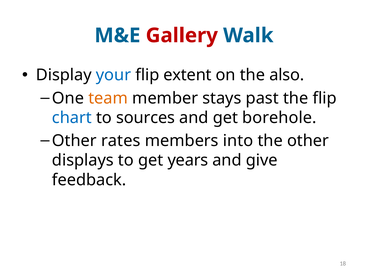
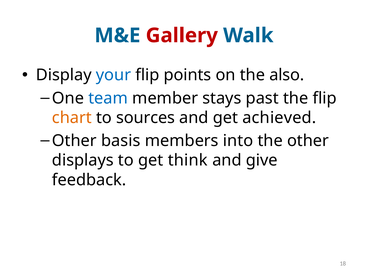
extent: extent -> points
team colour: orange -> blue
chart colour: blue -> orange
borehole: borehole -> achieved
rates: rates -> basis
years: years -> think
